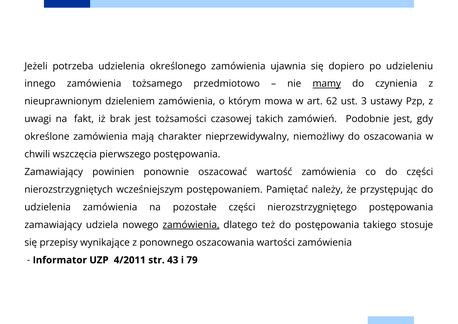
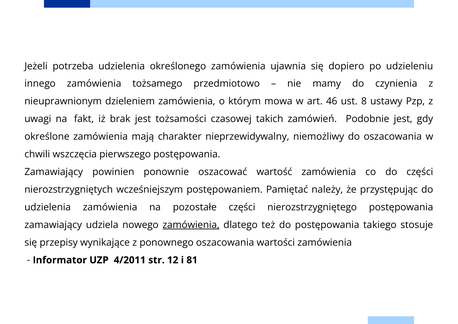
mamy underline: present -> none
62: 62 -> 46
3: 3 -> 8
43: 43 -> 12
79: 79 -> 81
